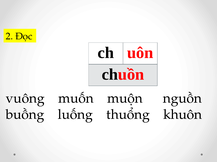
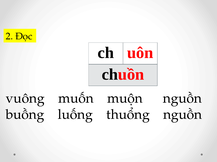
thuổng khuôn: khuôn -> nguồn
